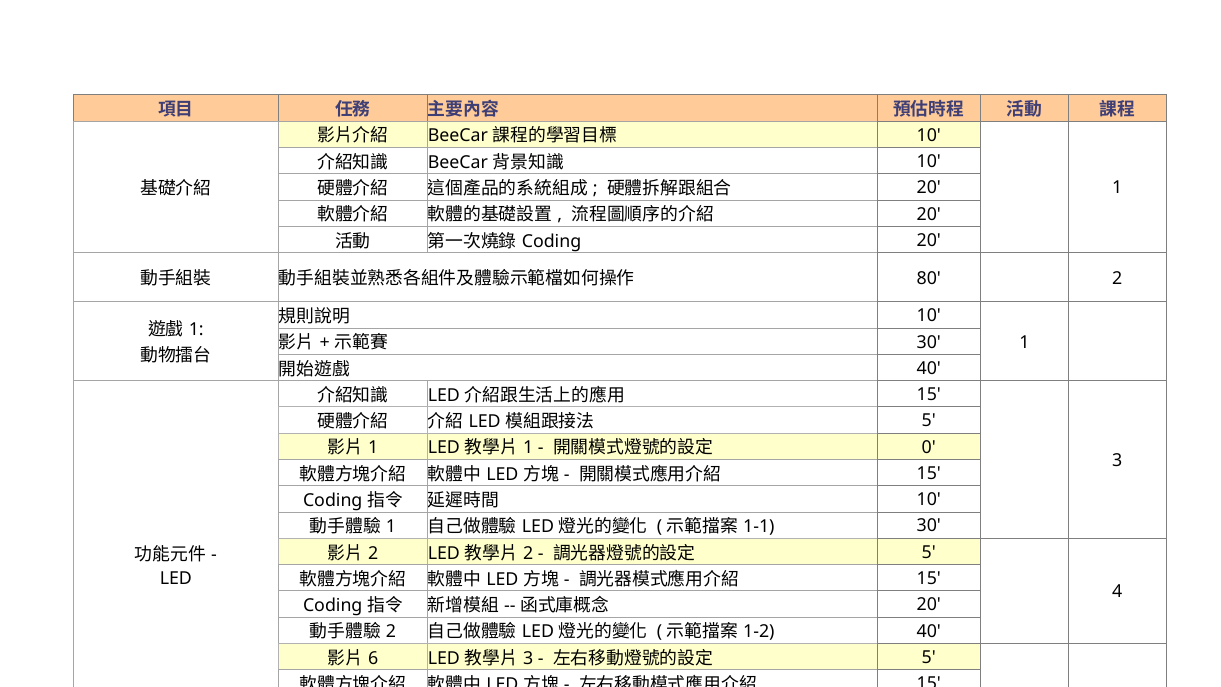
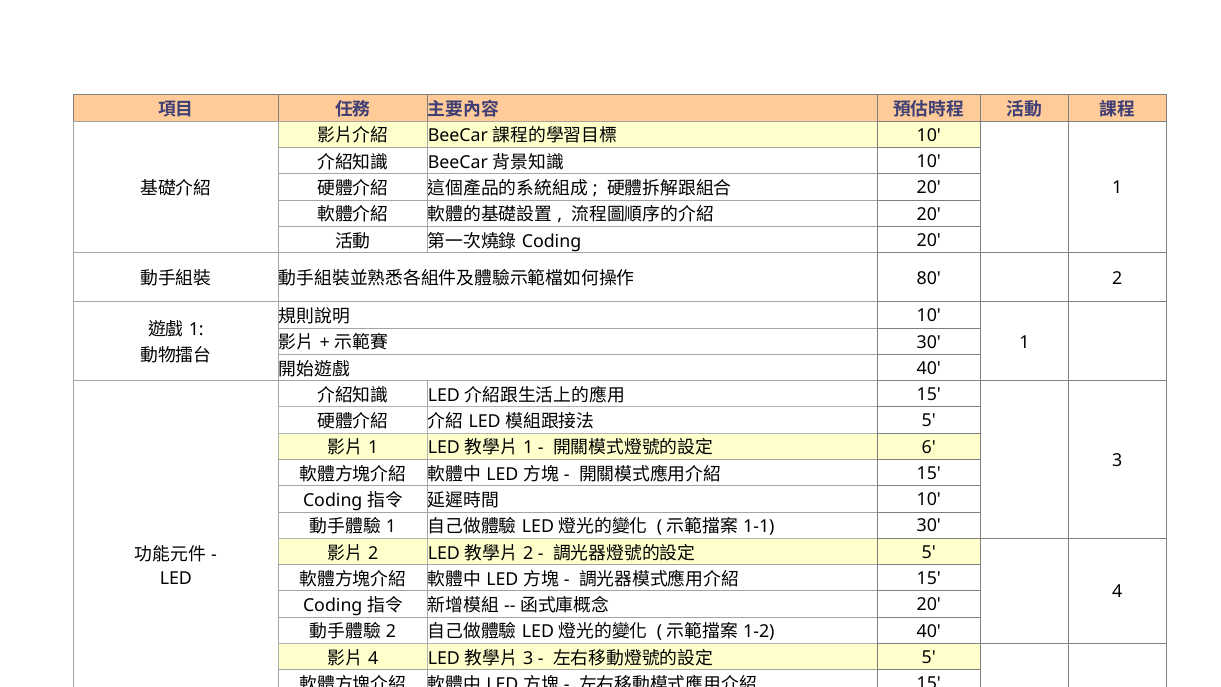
0: 0 -> 6
6 at (373, 658): 6 -> 4
